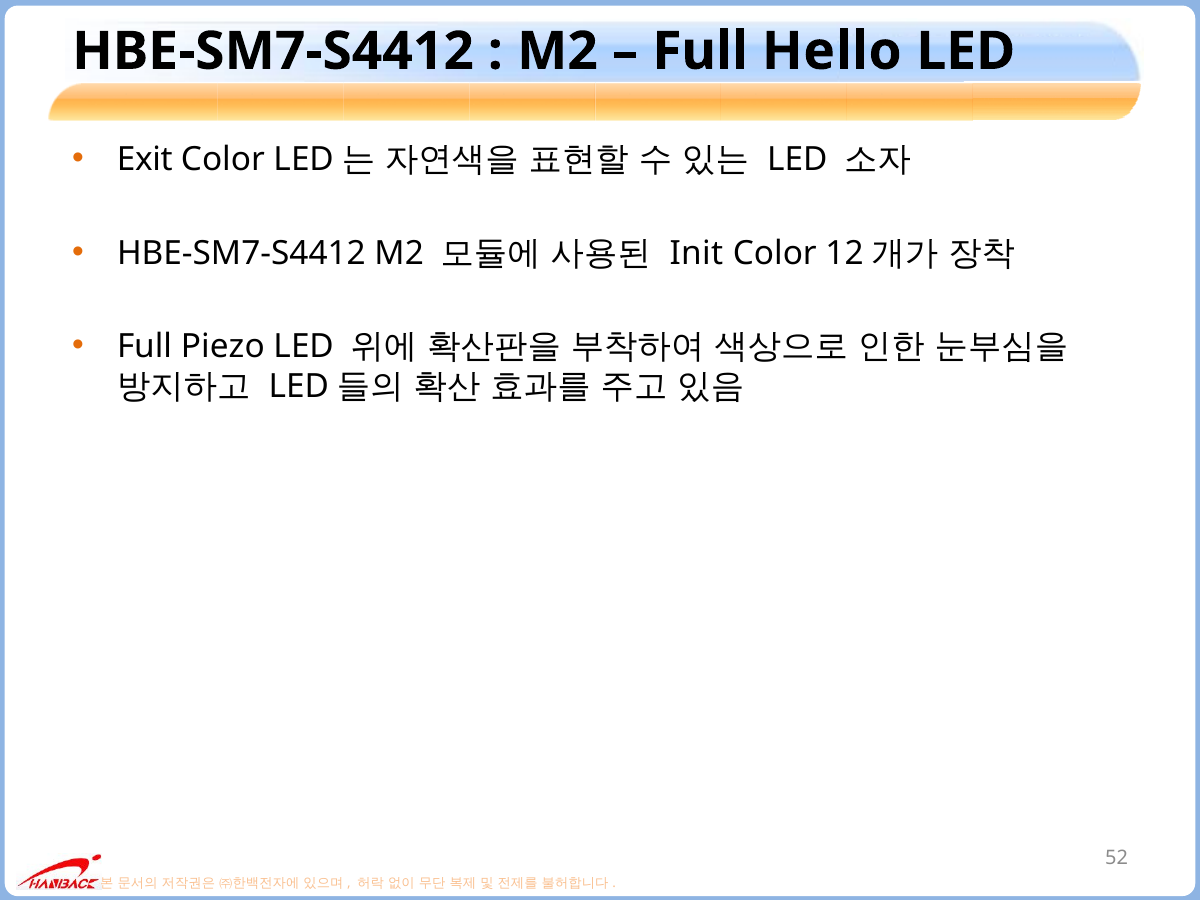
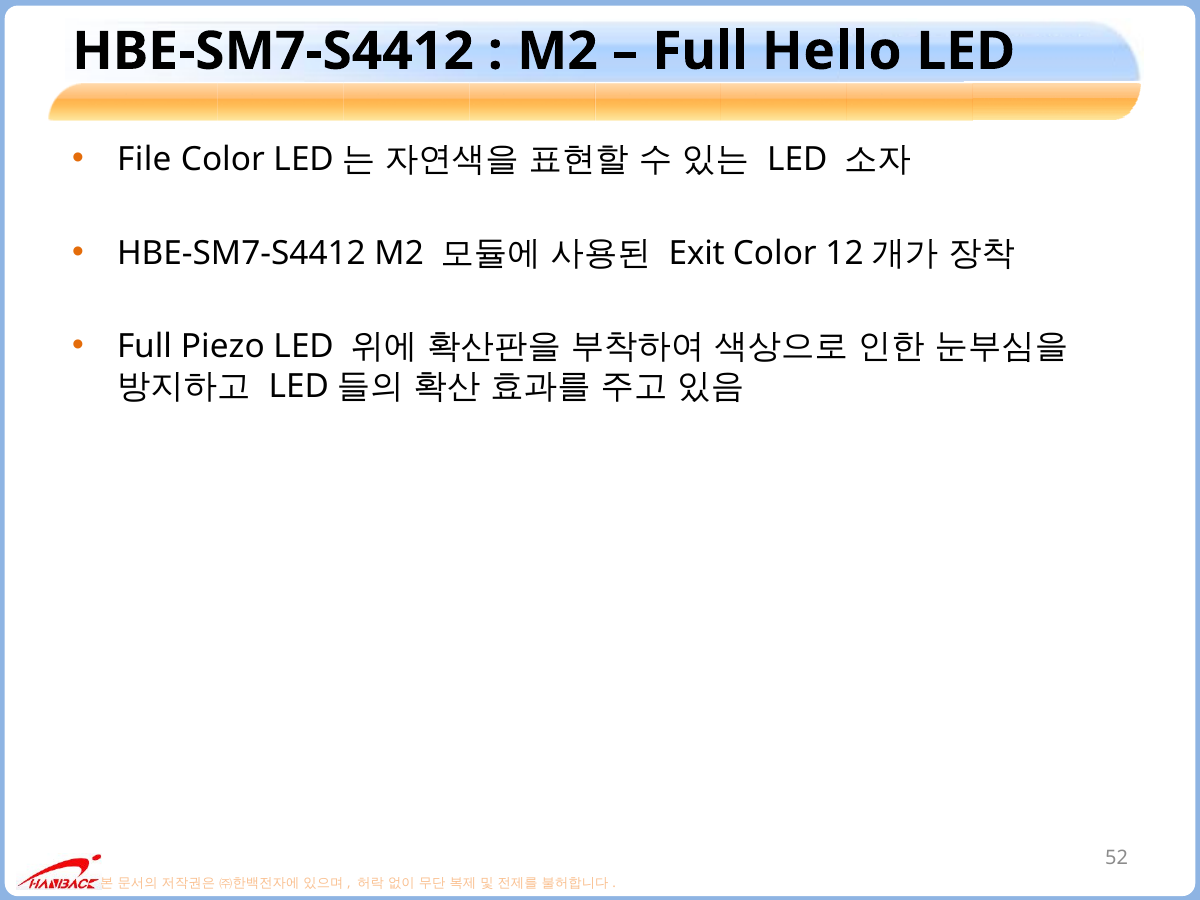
Exit: Exit -> File
Init: Init -> Exit
